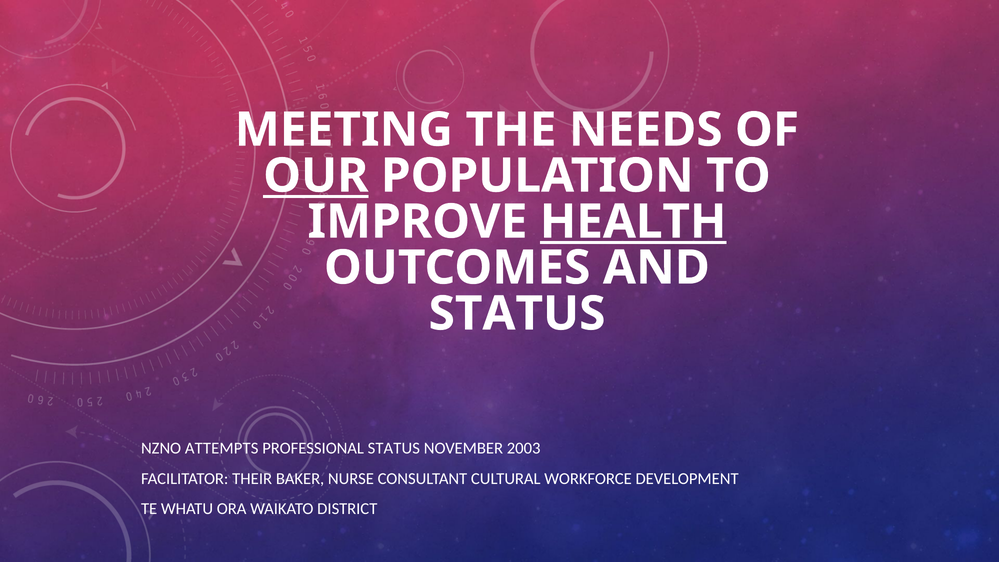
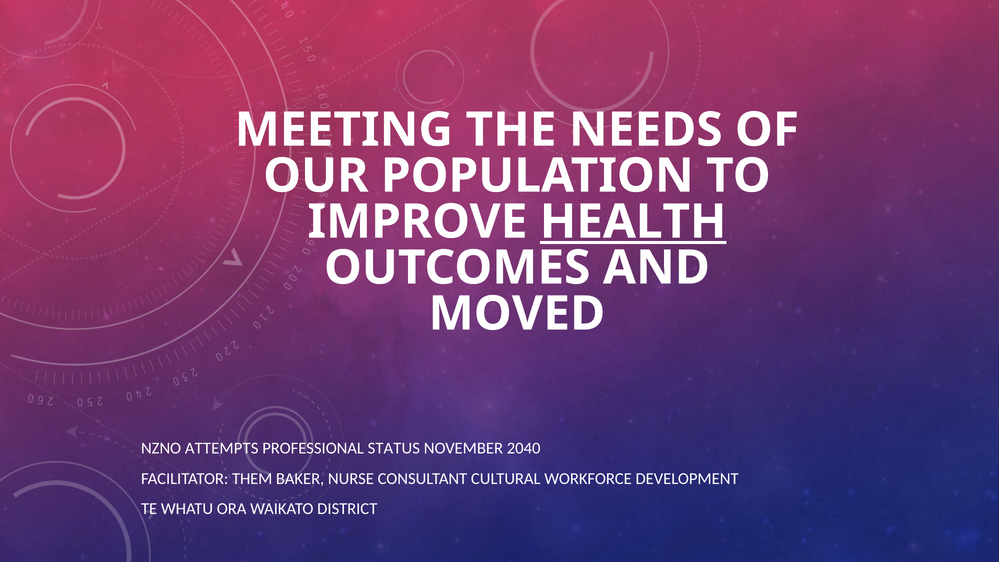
OUR underline: present -> none
STATUS at (517, 314): STATUS -> MOVED
2003: 2003 -> 2040
THEIR: THEIR -> THEM
